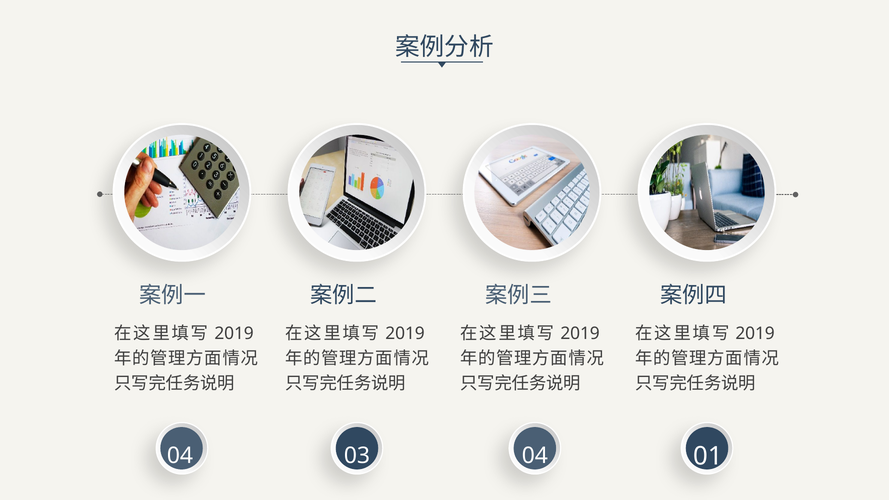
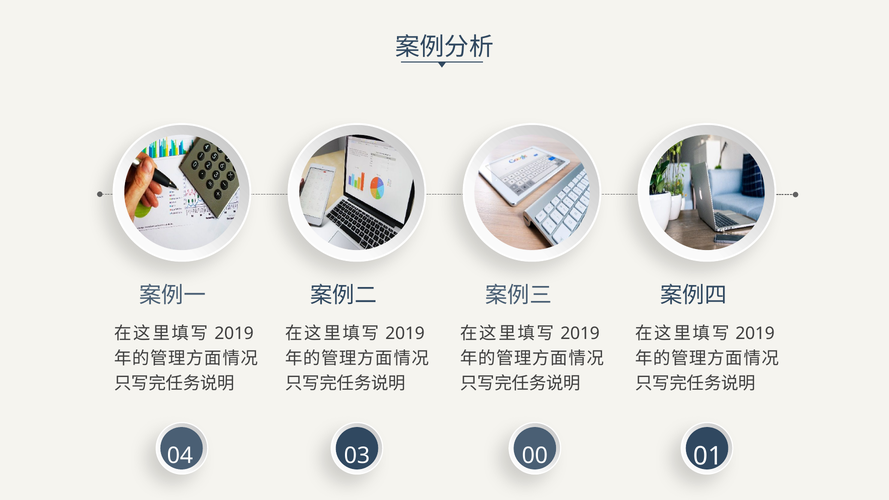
03 04: 04 -> 00
